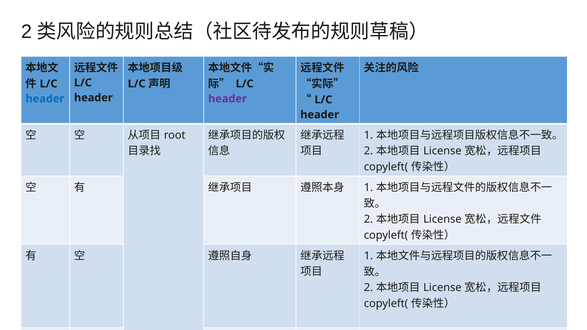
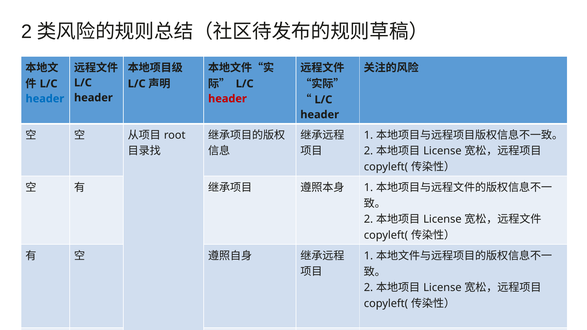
header at (227, 99) colour: purple -> red
